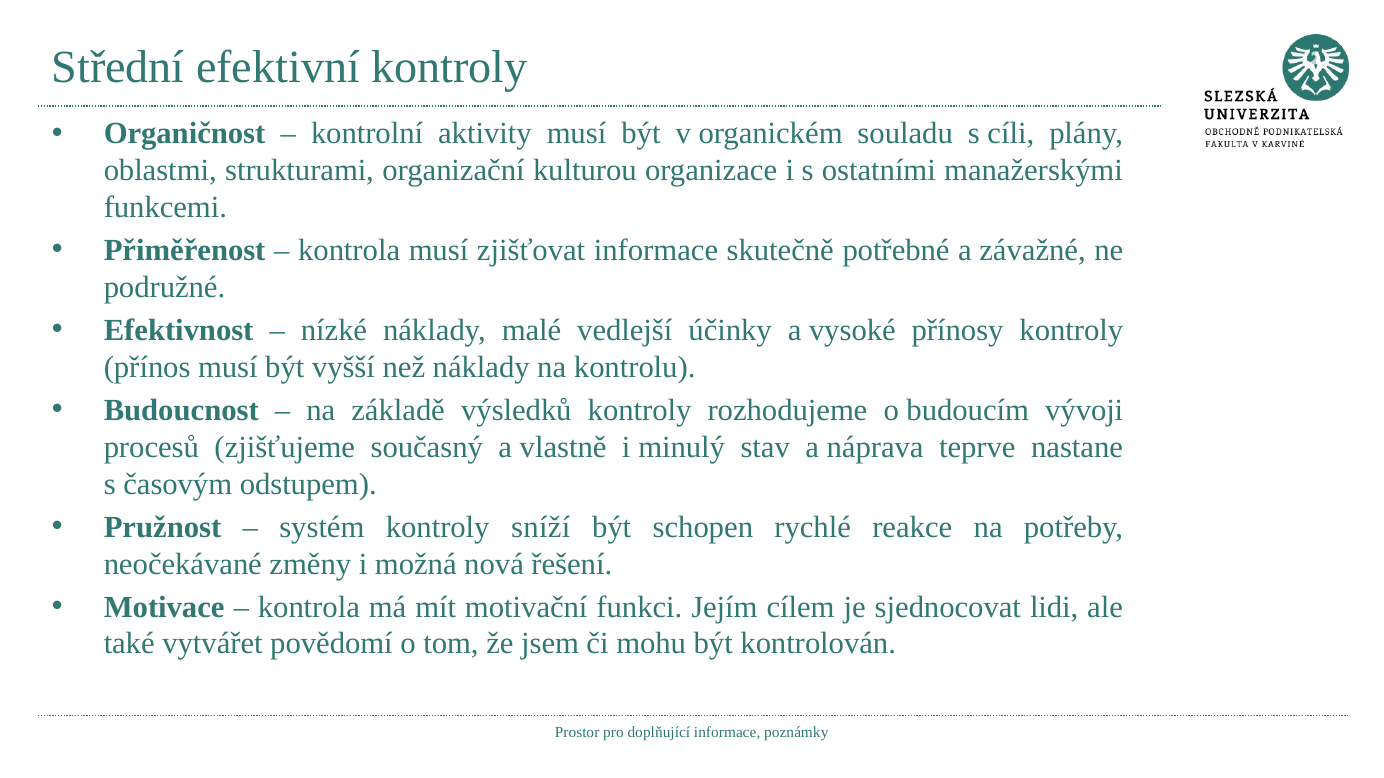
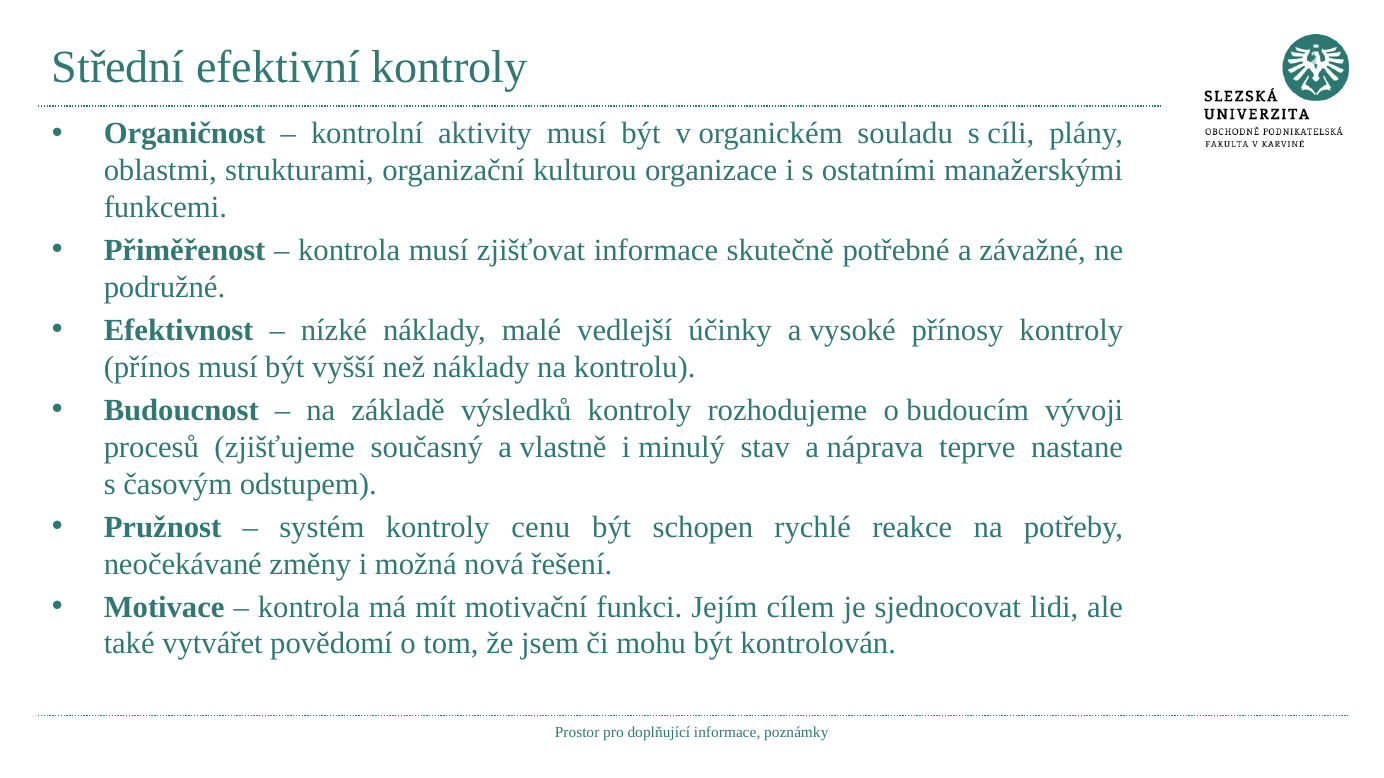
sníží: sníží -> cenu
